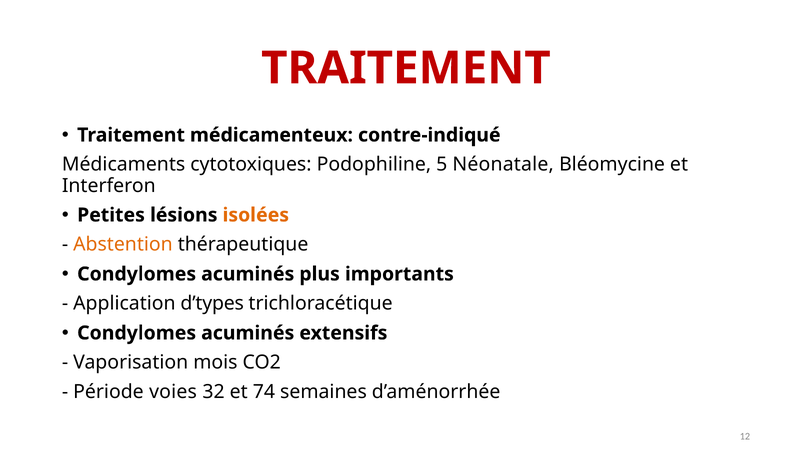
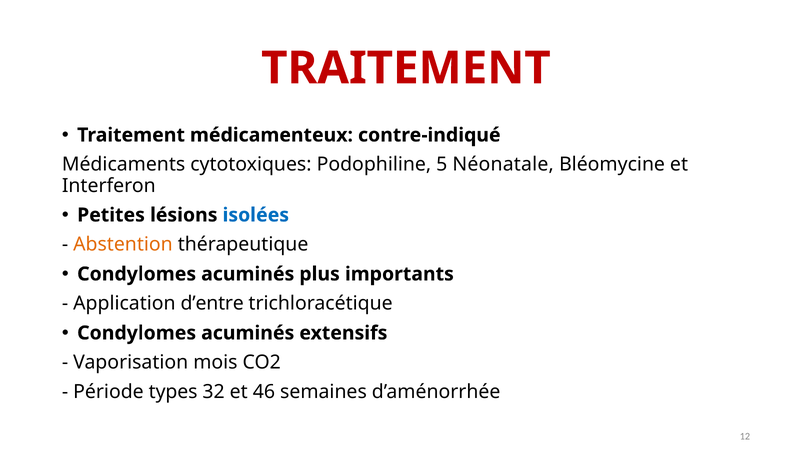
isolées colour: orange -> blue
d’types: d’types -> d’entre
voies: voies -> types
74: 74 -> 46
